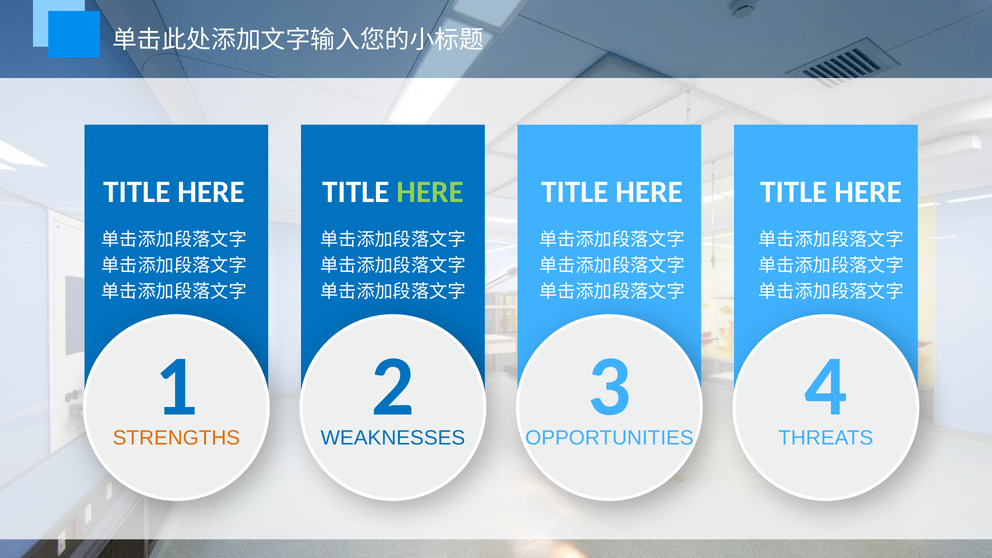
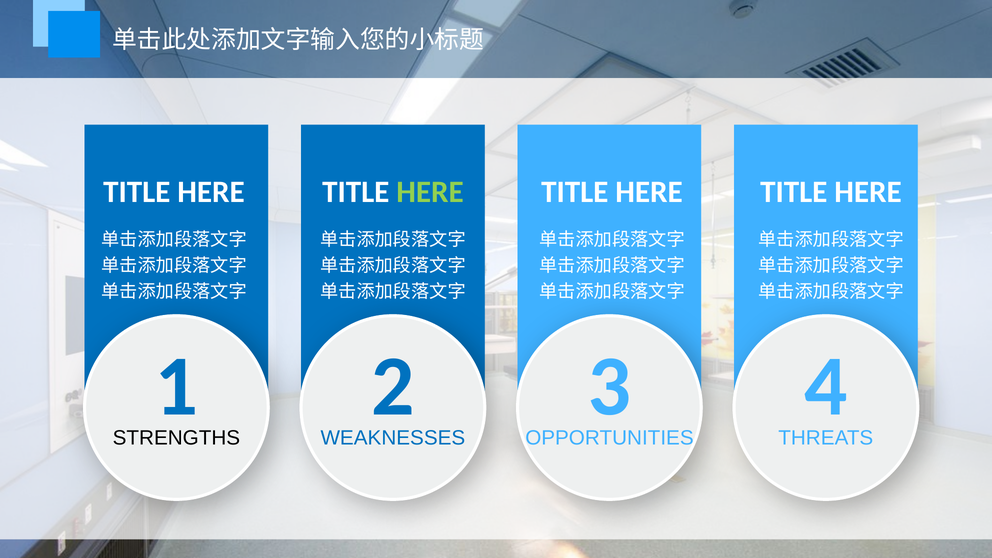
STRENGTHS colour: orange -> black
